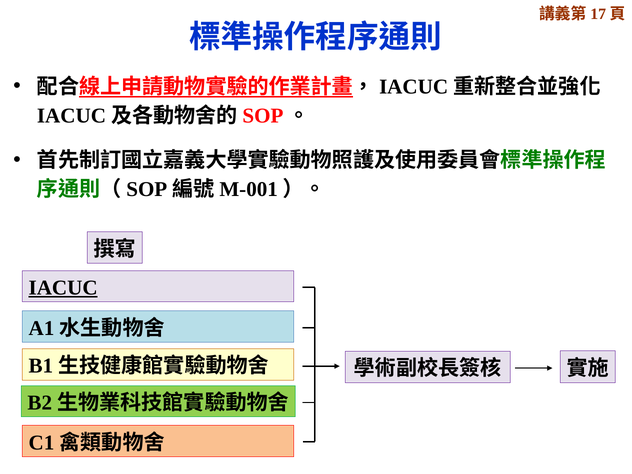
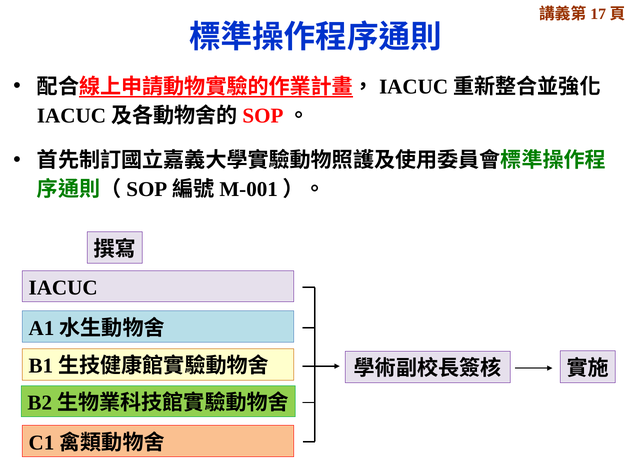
IACUC underline: present -> none
